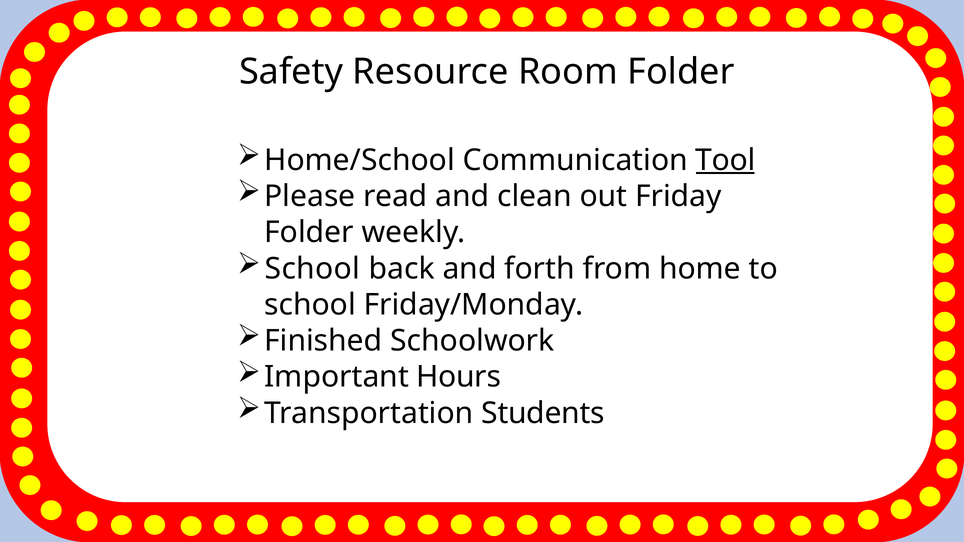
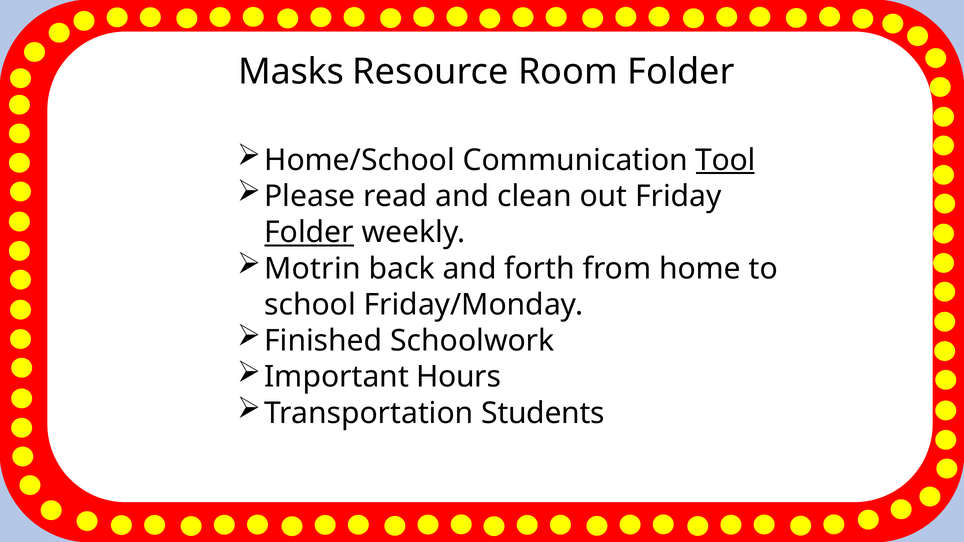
Safety: Safety -> Masks
Folder at (309, 233) underline: none -> present
School at (313, 269): School -> Motrin
